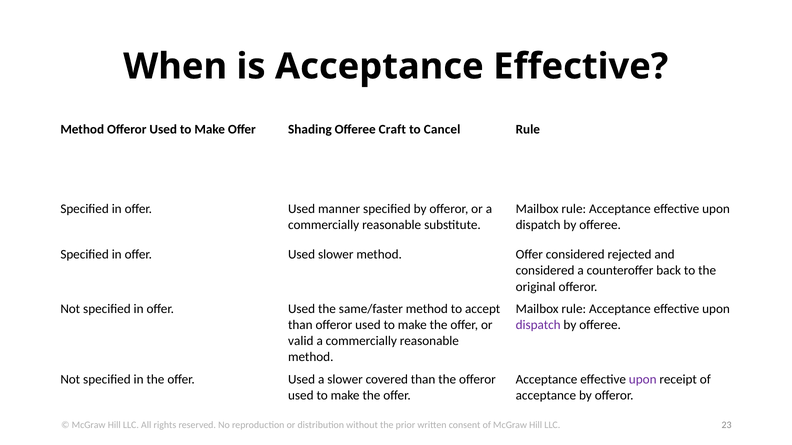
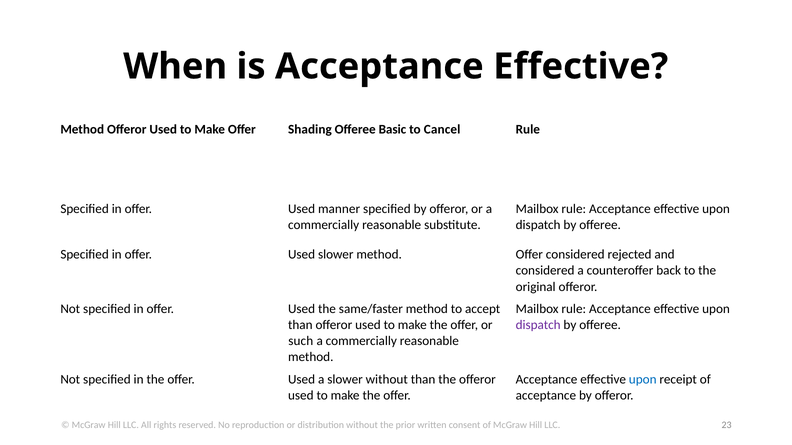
Craft: Craft -> Basic
valid: valid -> such
slower covered: covered -> without
upon at (643, 380) colour: purple -> blue
